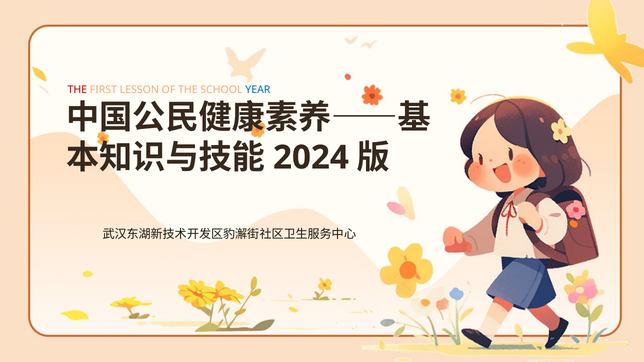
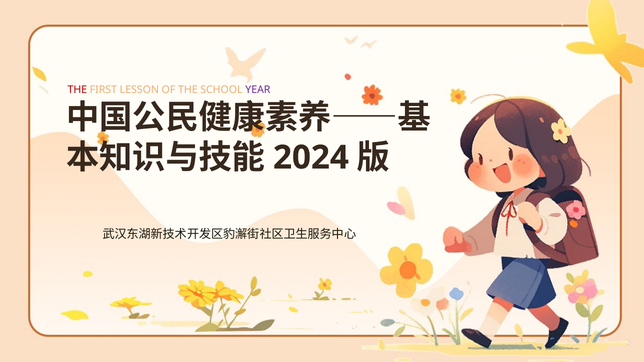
YEAR colour: blue -> purple
